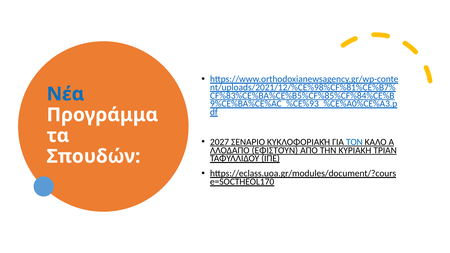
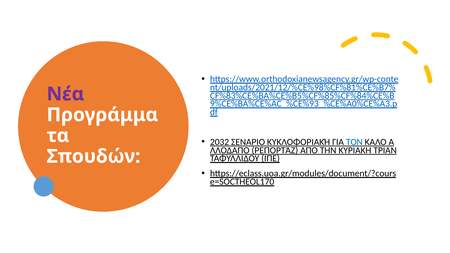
Νέα colour: blue -> purple
2027: 2027 -> 2032
ΕΦΙΣΤΟΎΝ: ΕΦΙΣΤΟΎΝ -> ΡΕΠΟΡΤΆΖ
